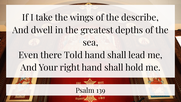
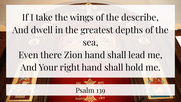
Told: Told -> Zion
